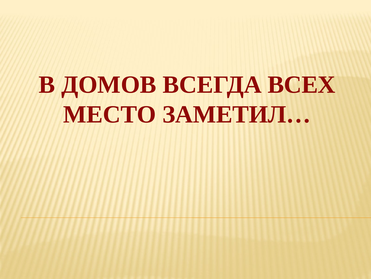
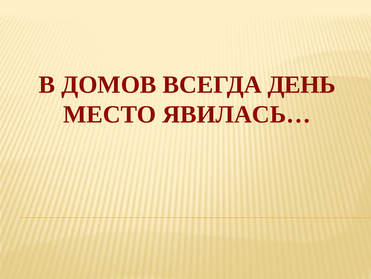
ВСЕХ: ВСЕХ -> ДЕНЬ
ЗАМЕТИЛ…: ЗАМЕТИЛ… -> ЯВИЛАСЬ…
